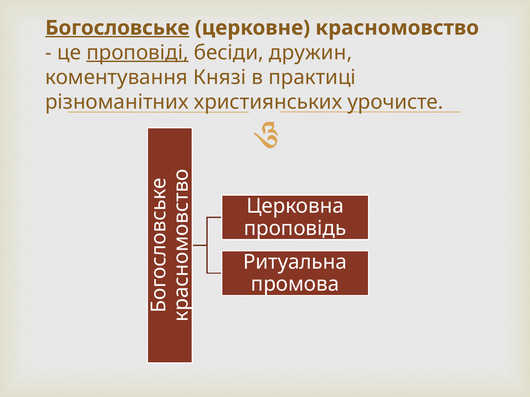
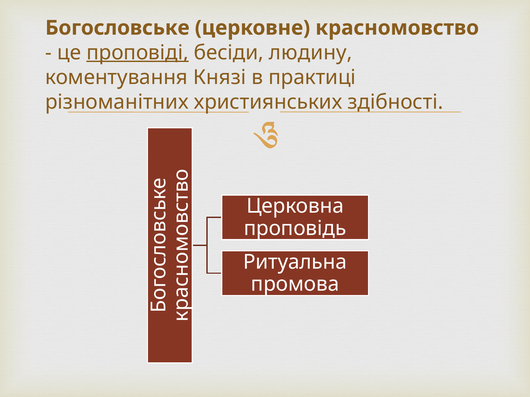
Богословське underline: present -> none
дружин: дружин -> людину
урочисте: урочисте -> здібності
